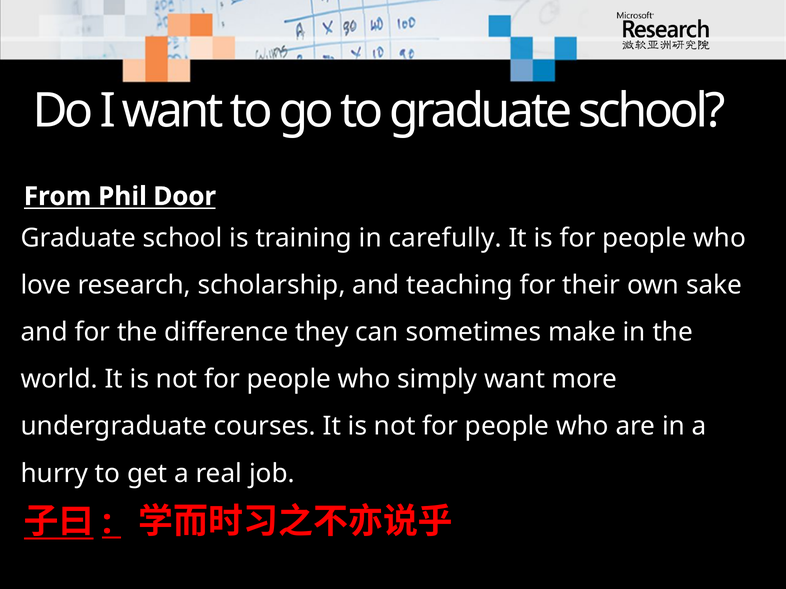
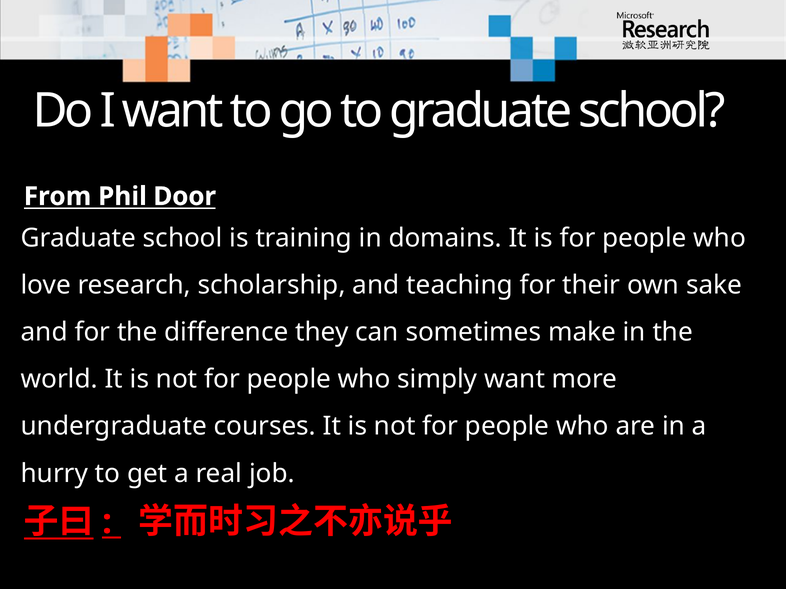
carefully: carefully -> domains
